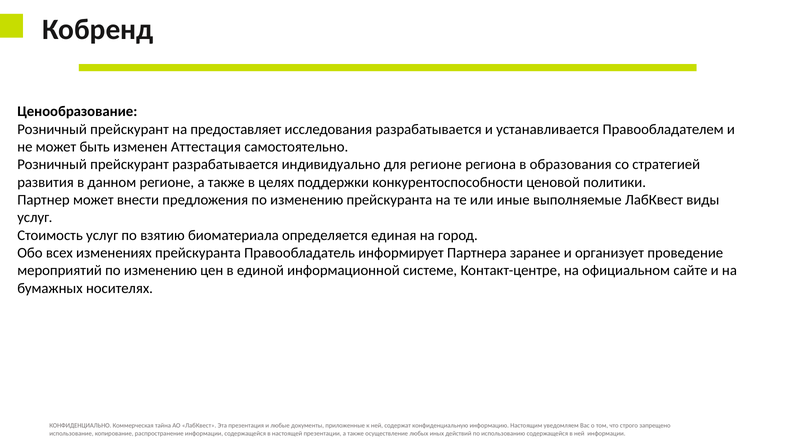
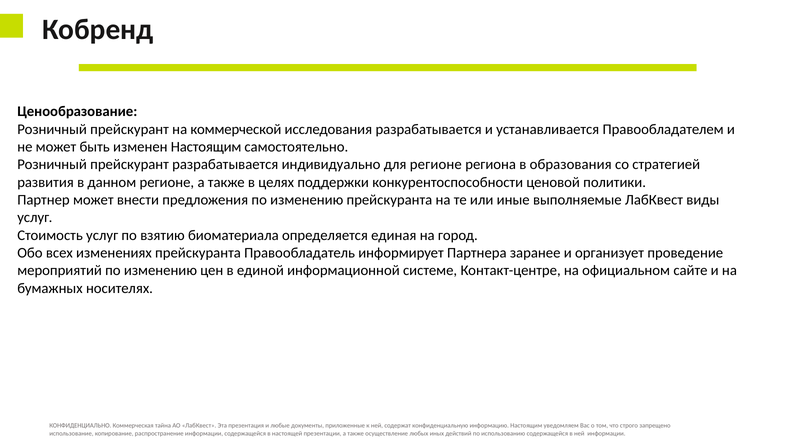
предоставляет: предоставляет -> коммерческой
изменен Аттестация: Аттестация -> Настоящим
